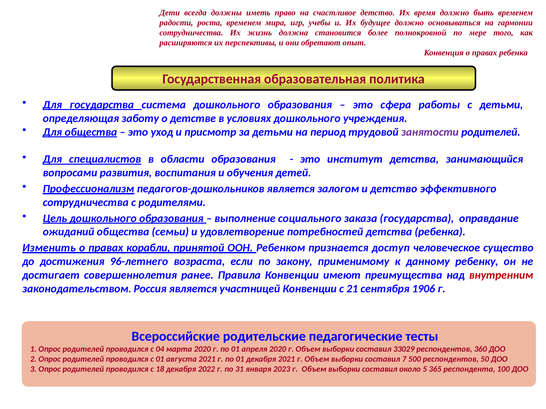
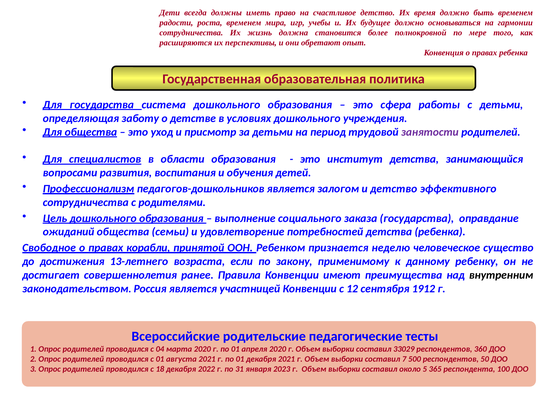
Изменить: Изменить -> Свободное
доступ: доступ -> неделю
96-летнего: 96-летнего -> 13-летнего
внутренним colour: red -> black
21: 21 -> 12
1906: 1906 -> 1912
